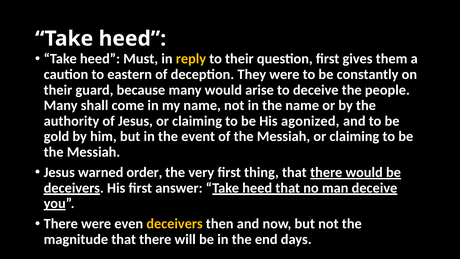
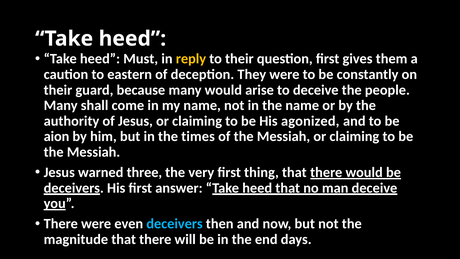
gold: gold -> aion
event: event -> times
order: order -> three
deceivers at (175, 224) colour: yellow -> light blue
